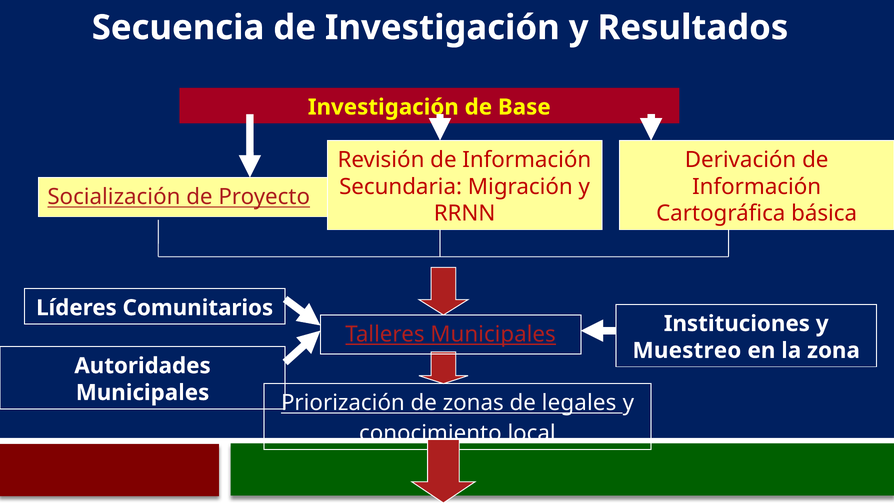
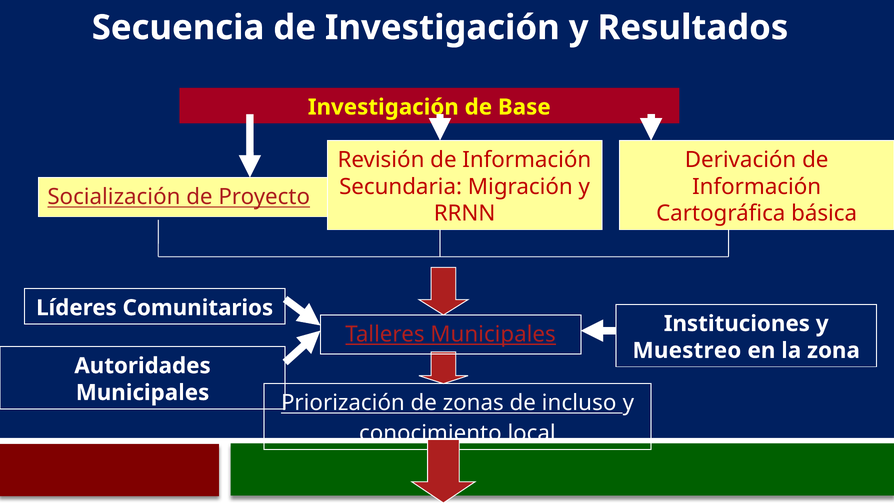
legales: legales -> incluso
